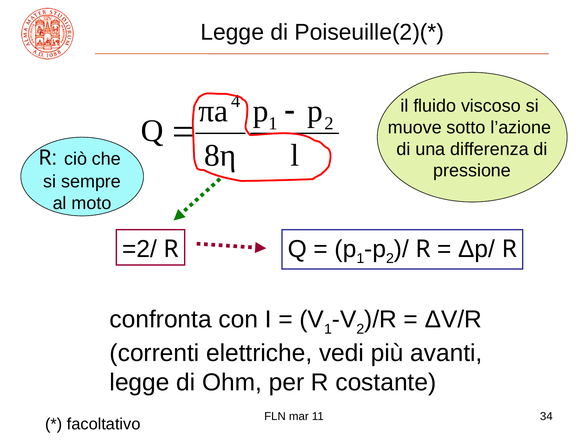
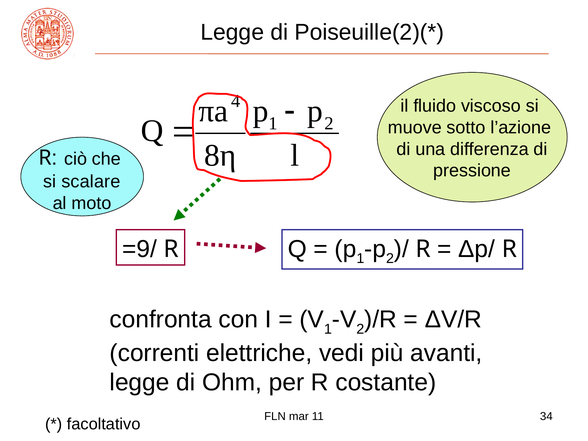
sempre: sempre -> scalare
=2/: =2/ -> =9/
